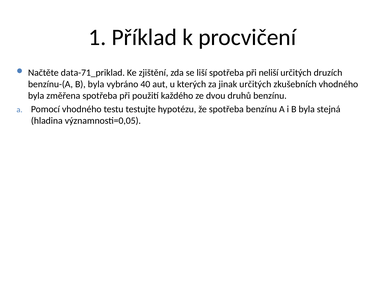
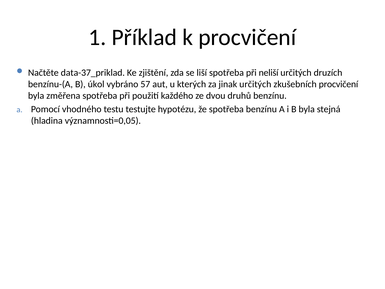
data-71_priklad: data-71_priklad -> data-37_priklad
benzínu-(A B byla: byla -> úkol
40: 40 -> 57
zkušebních vhodného: vhodného -> procvičení
